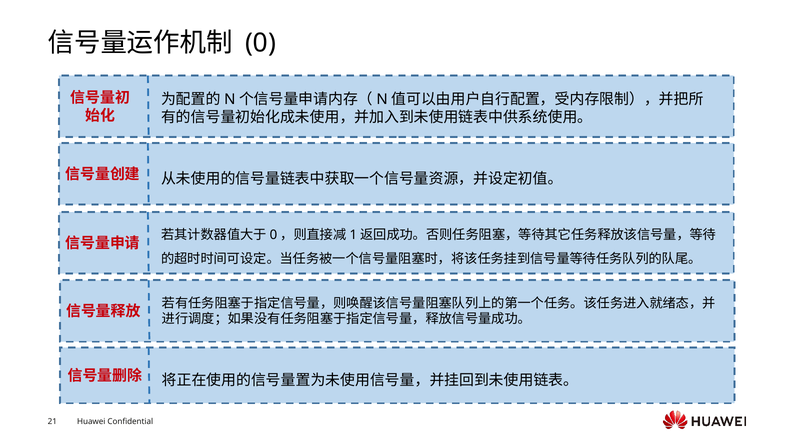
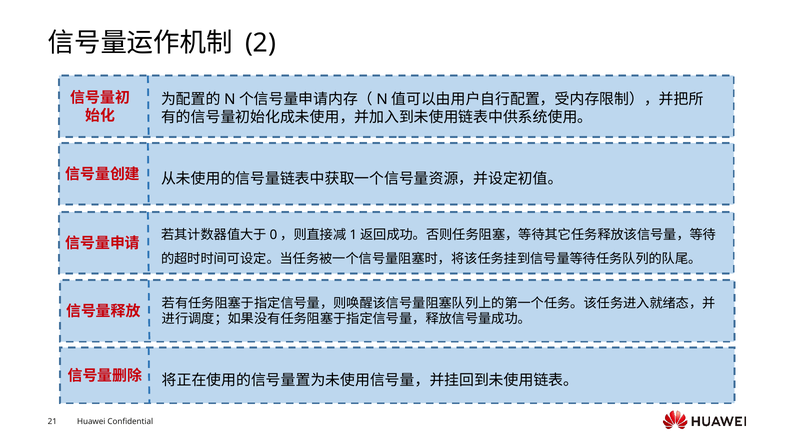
0: 0 -> 2
